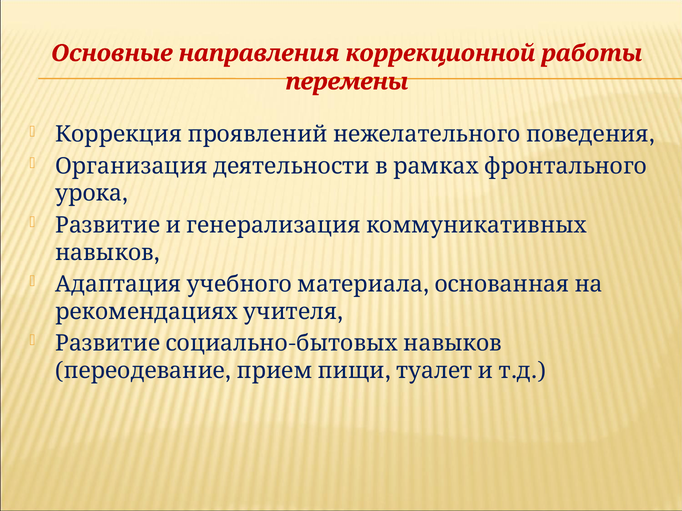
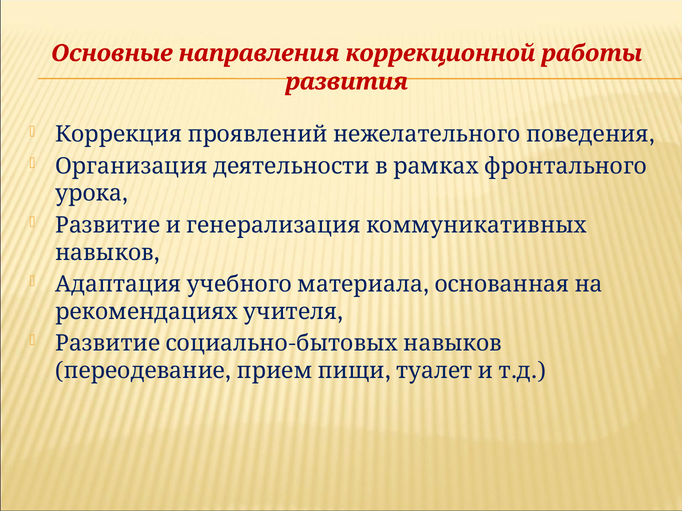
перемены: перемены -> развития
